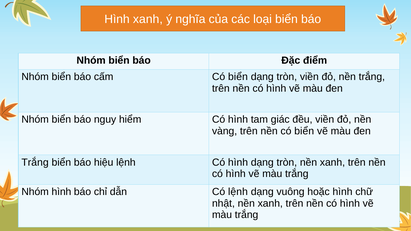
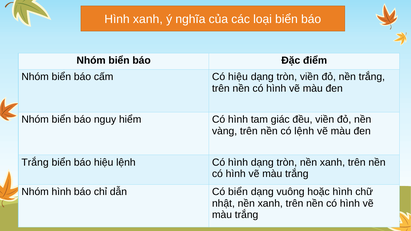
cấm Có biển: biển -> hiệu
nền có biển: biển -> lệnh
Có lệnh: lệnh -> biển
